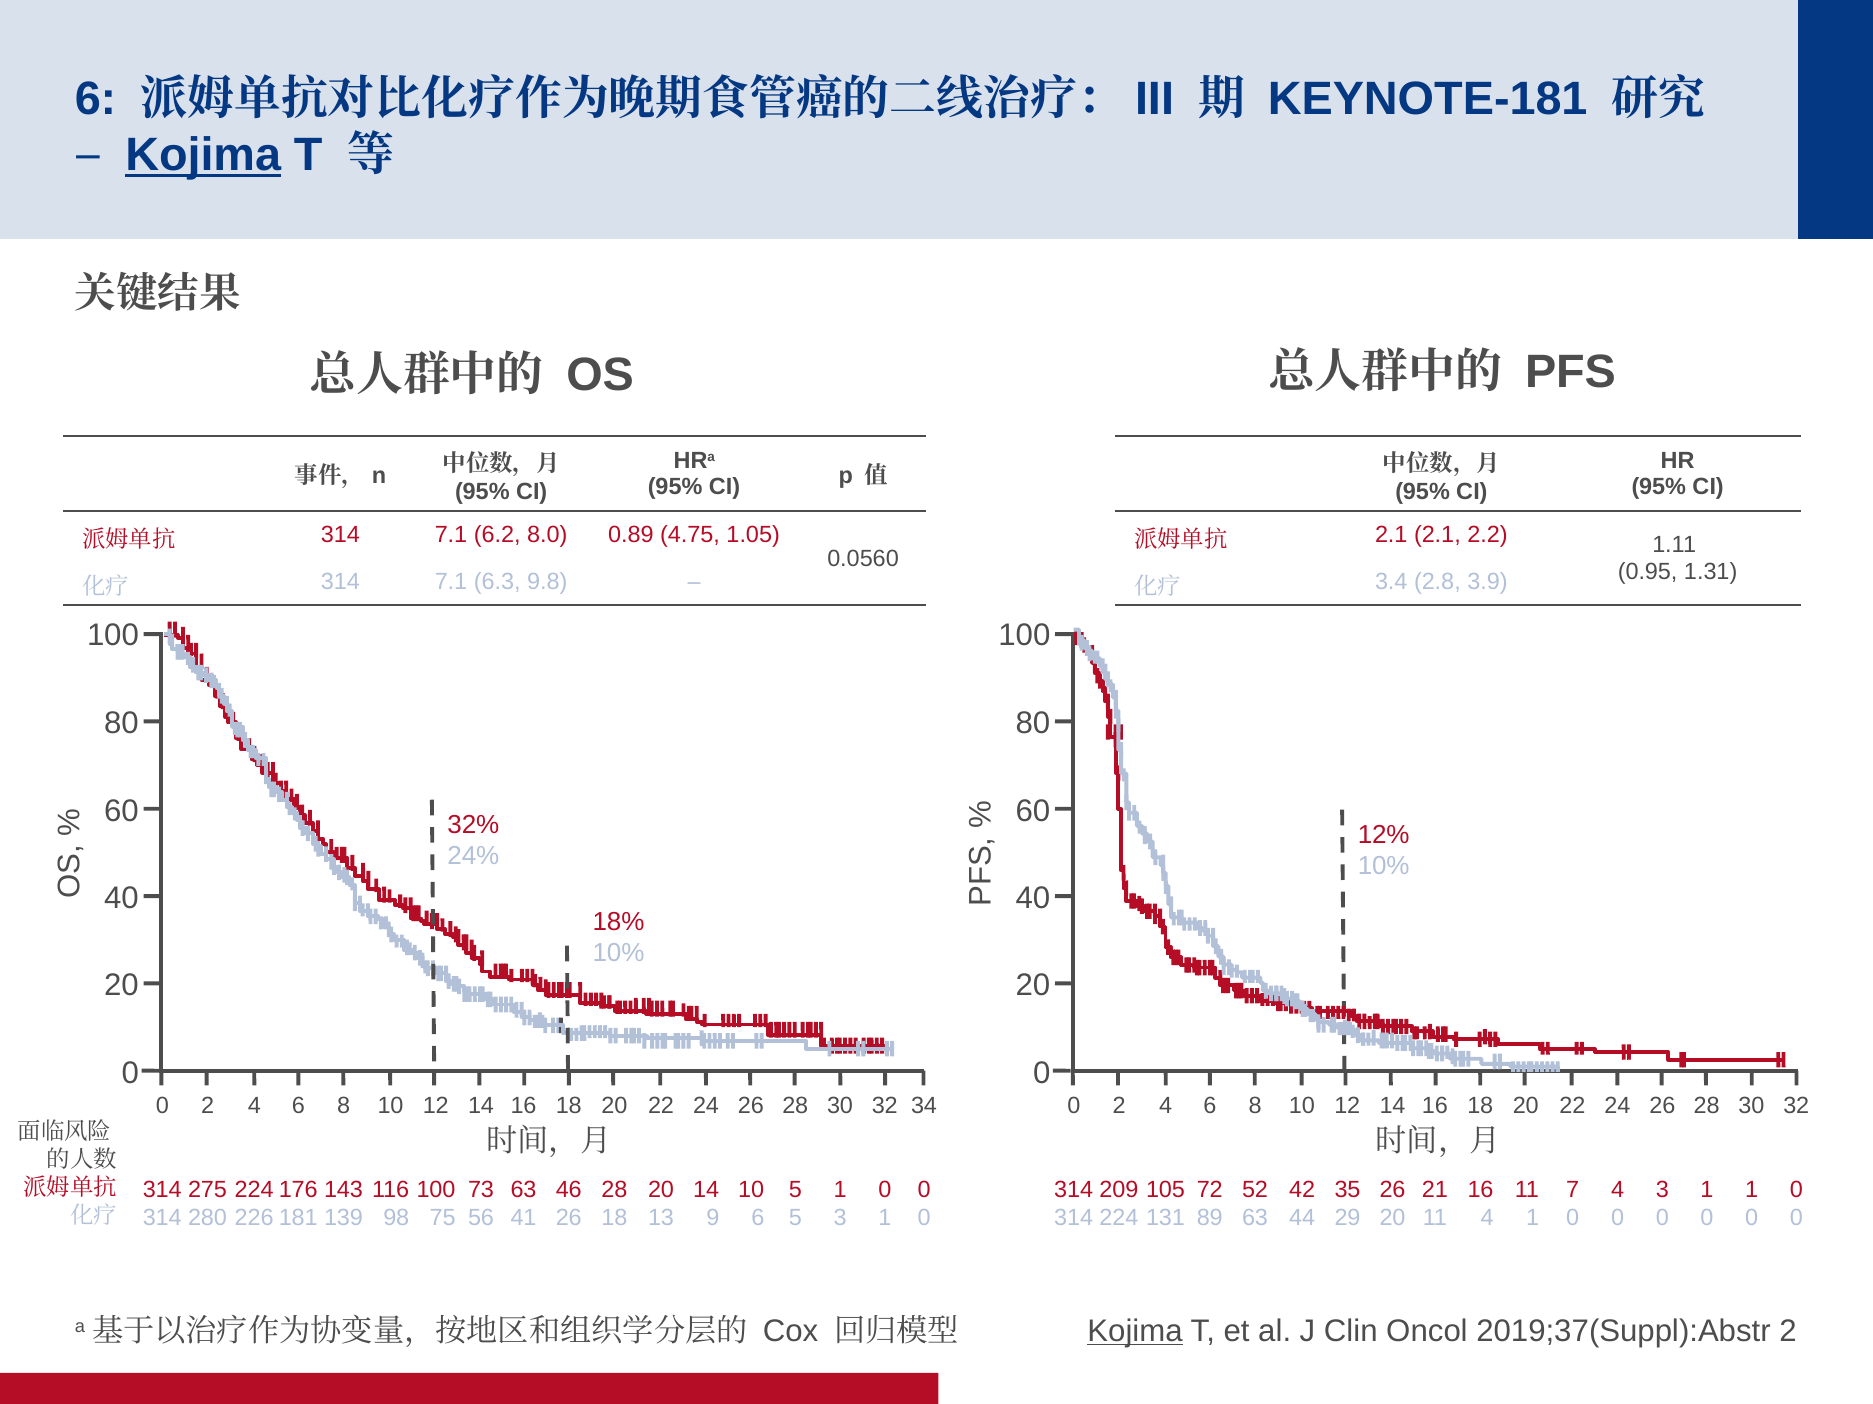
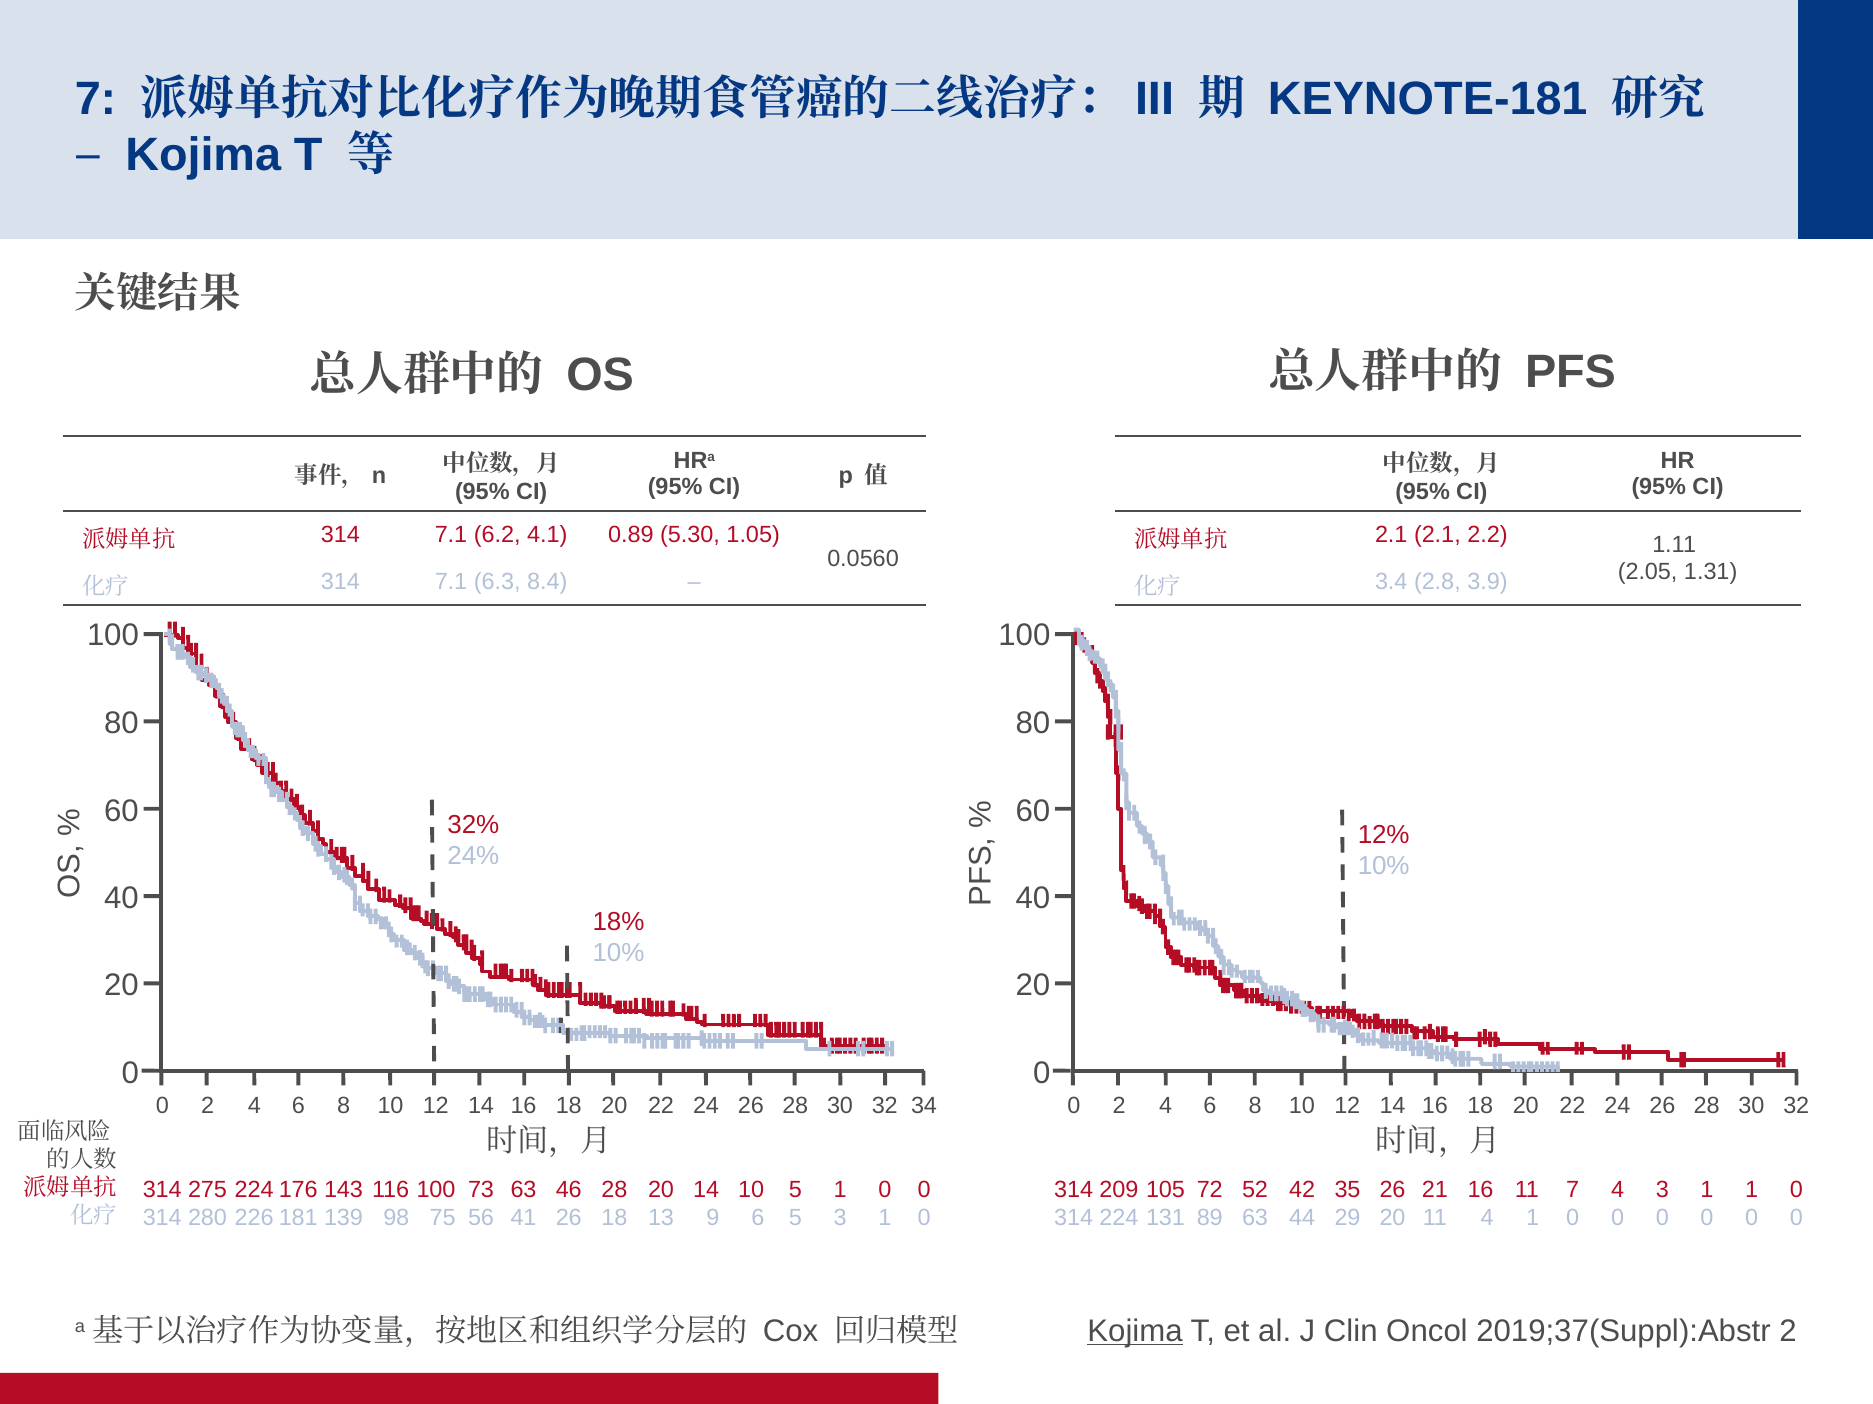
6 at (96, 99): 6 -> 7
Kojima at (203, 156) underline: present -> none
8.0: 8.0 -> 4.1
4.75: 4.75 -> 5.30
0.95: 0.95 -> 2.05
9.8: 9.8 -> 8.4
